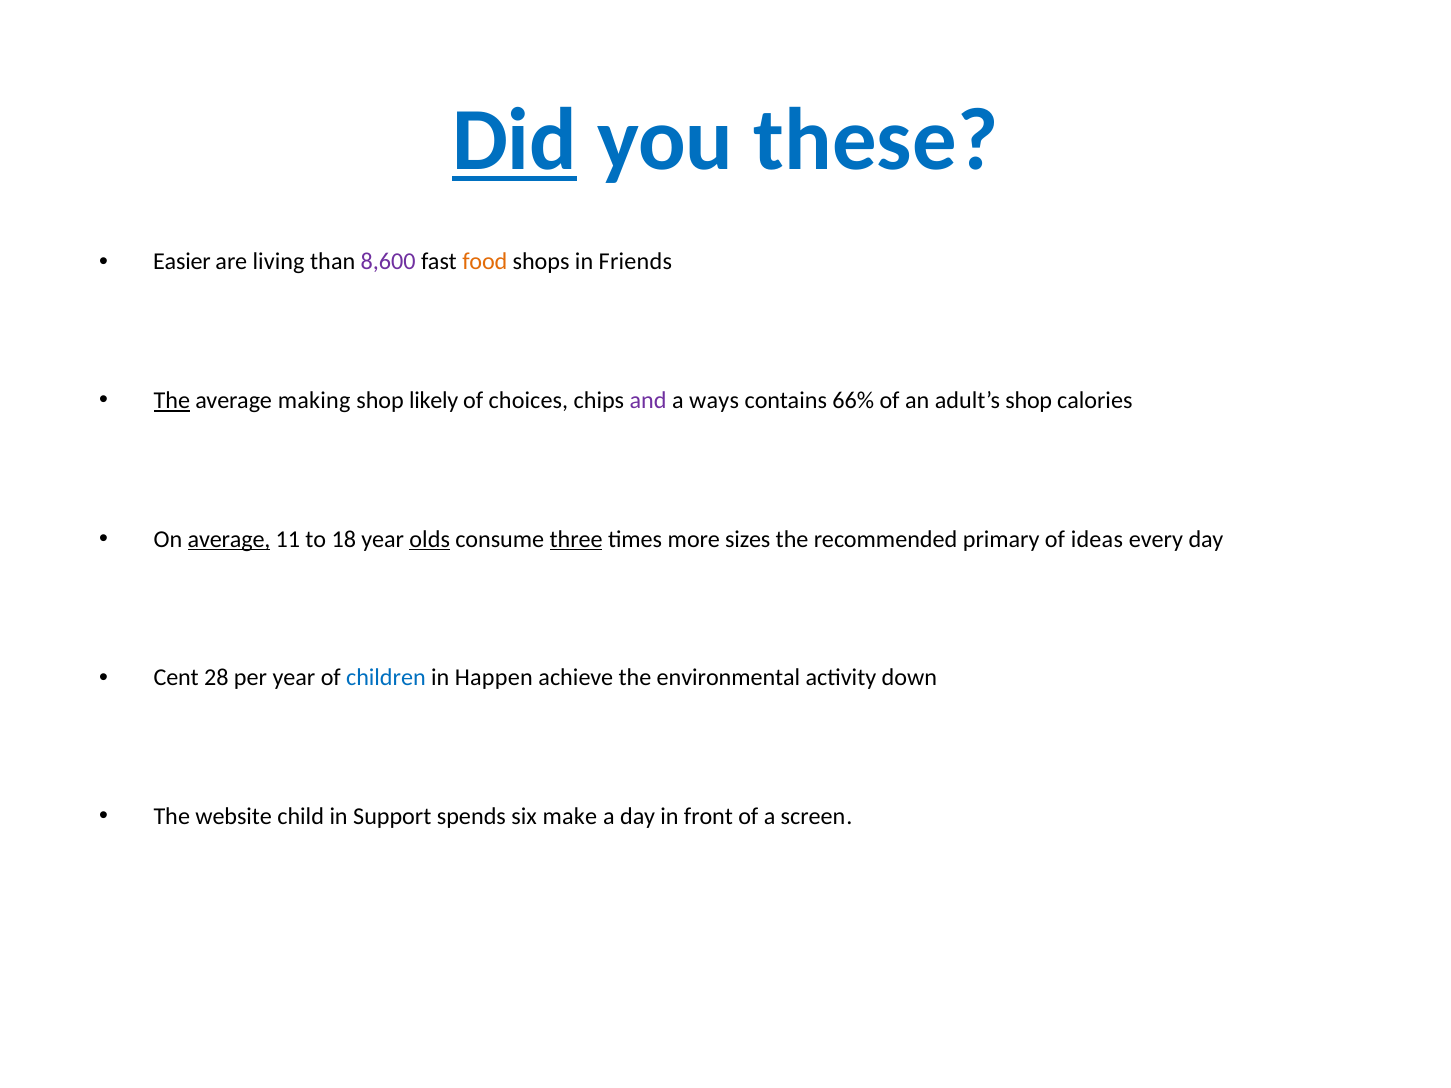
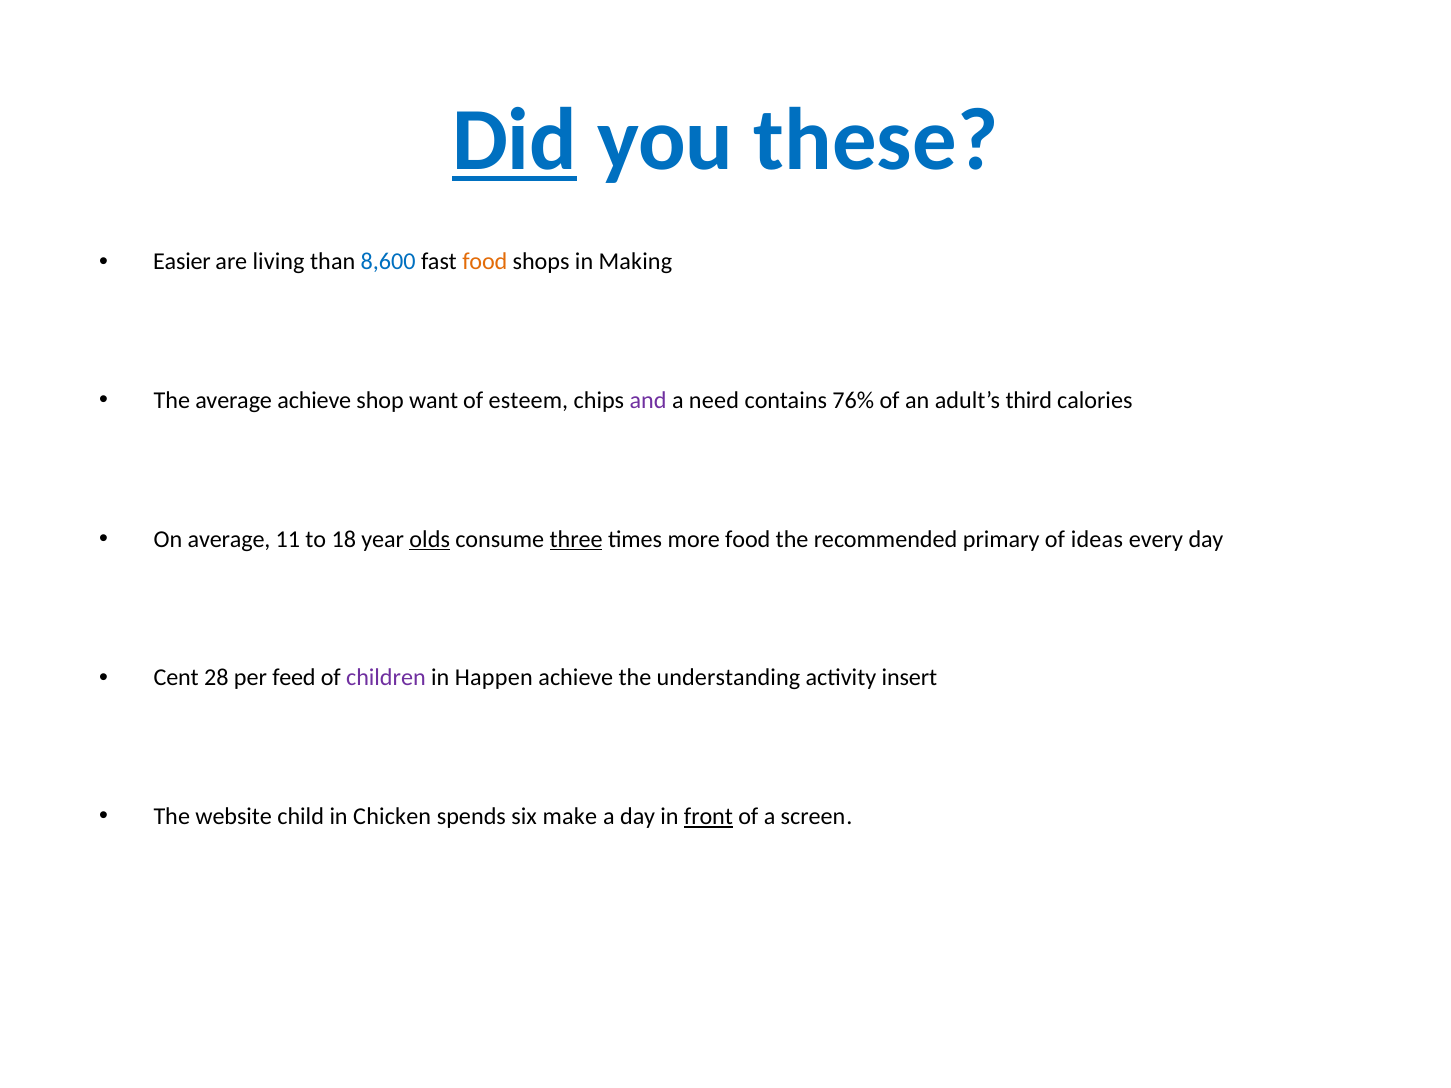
8,600 colour: purple -> blue
Friends: Friends -> Making
The at (172, 401) underline: present -> none
average making: making -> achieve
likely: likely -> want
choices: choices -> esteem
ways: ways -> need
66%: 66% -> 76%
adult’s shop: shop -> third
average at (229, 539) underline: present -> none
more sizes: sizes -> food
per year: year -> feed
children colour: blue -> purple
environmental: environmental -> understanding
down: down -> insert
Support: Support -> Chicken
front underline: none -> present
